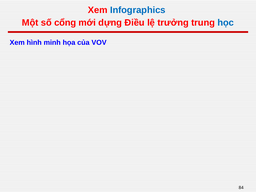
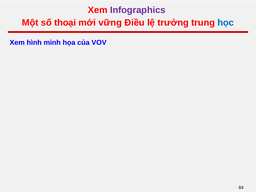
Infographics colour: blue -> purple
cổng: cổng -> thoại
dựng: dựng -> vững
